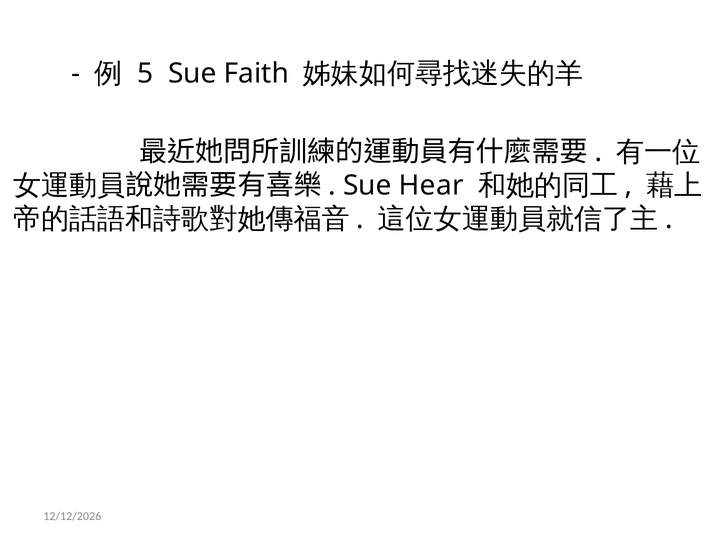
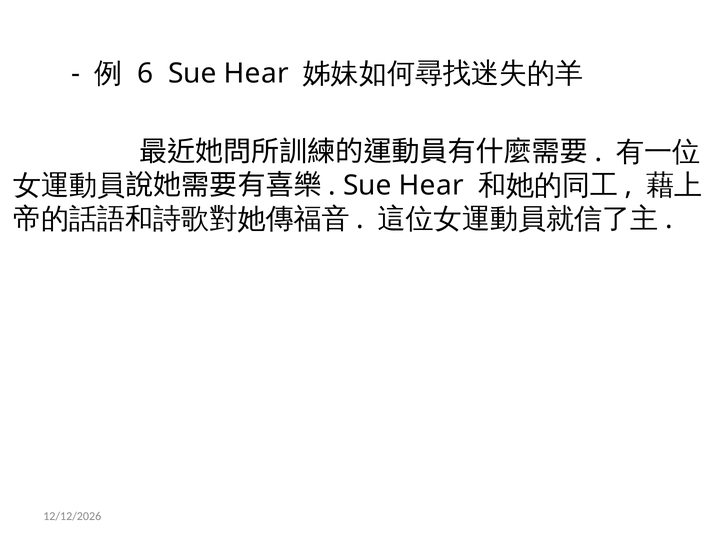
5: 5 -> 6
Faith at (256, 74): Faith -> Hear
